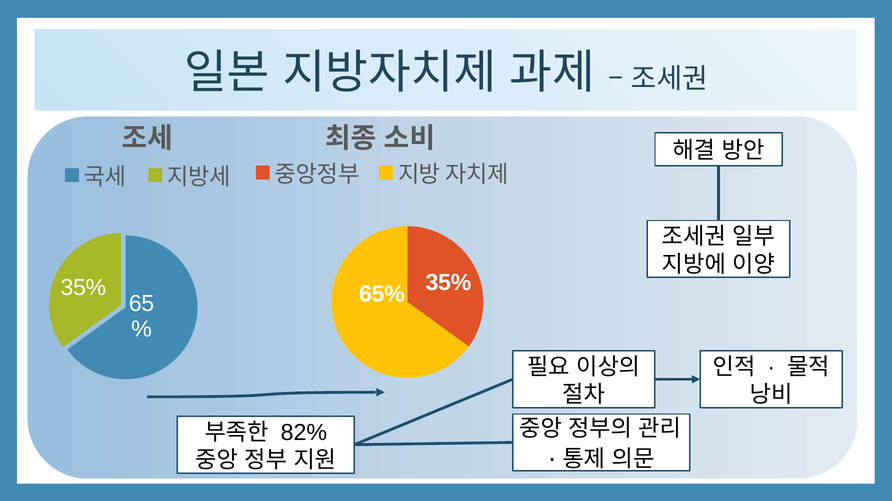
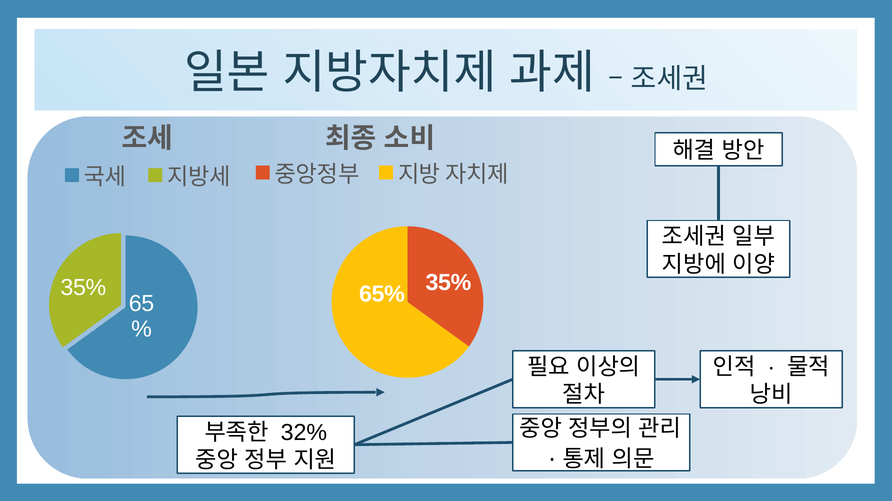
82%: 82% -> 32%
